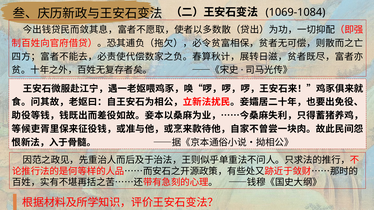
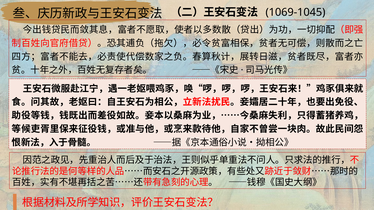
1069-1084: 1069-1084 -> 1069-1045
